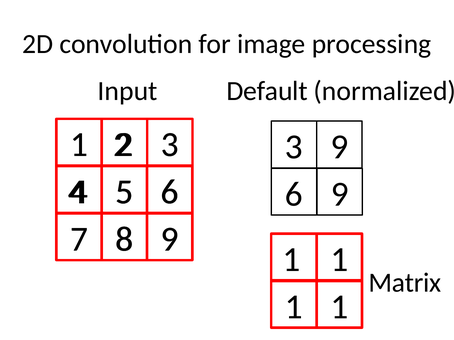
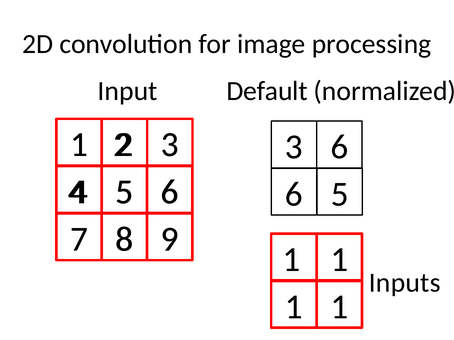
3 9: 9 -> 6
6 9: 9 -> 5
Matrix: Matrix -> Inputs
